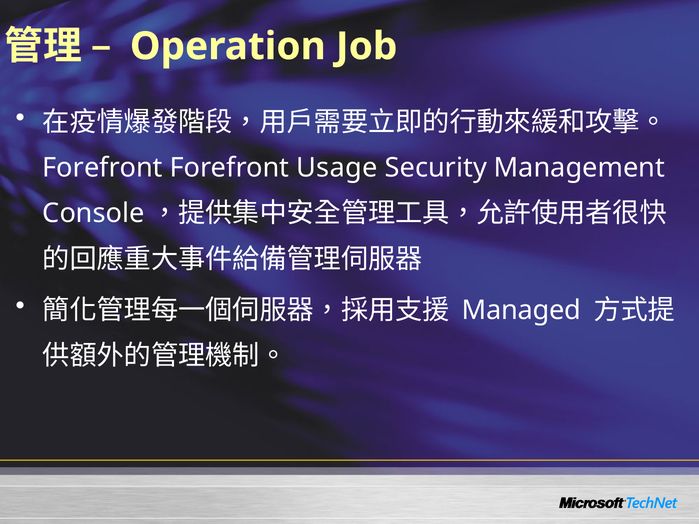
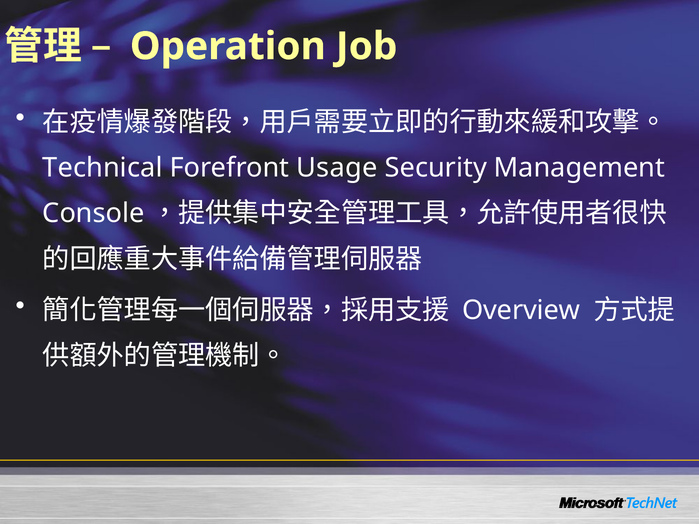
Forefront at (103, 168): Forefront -> Technical
Managed: Managed -> Overview
